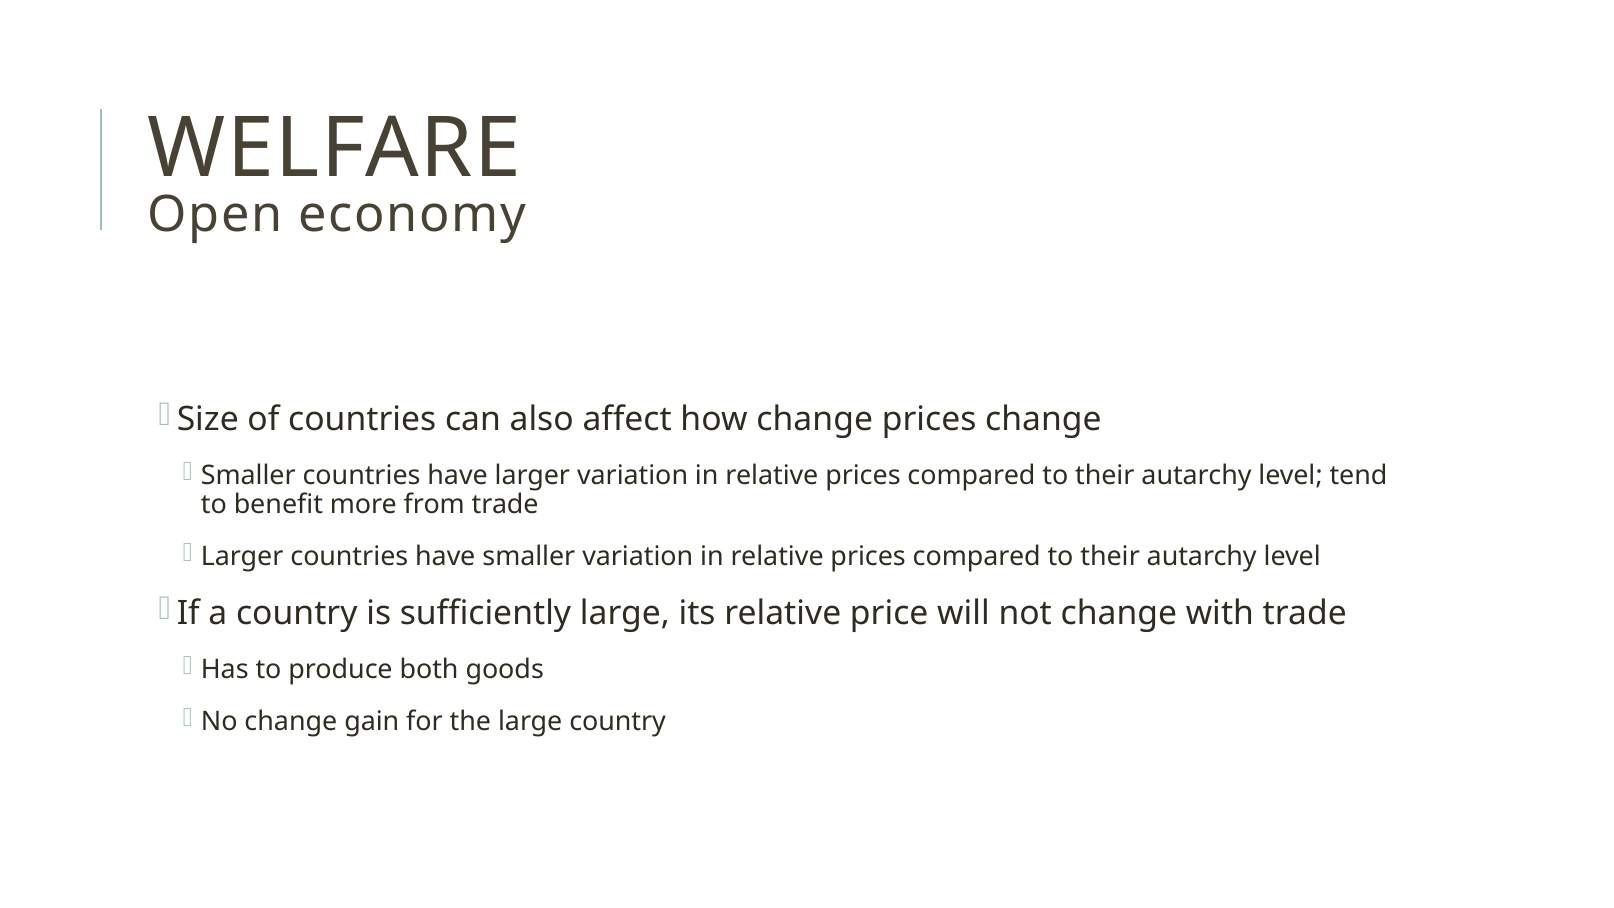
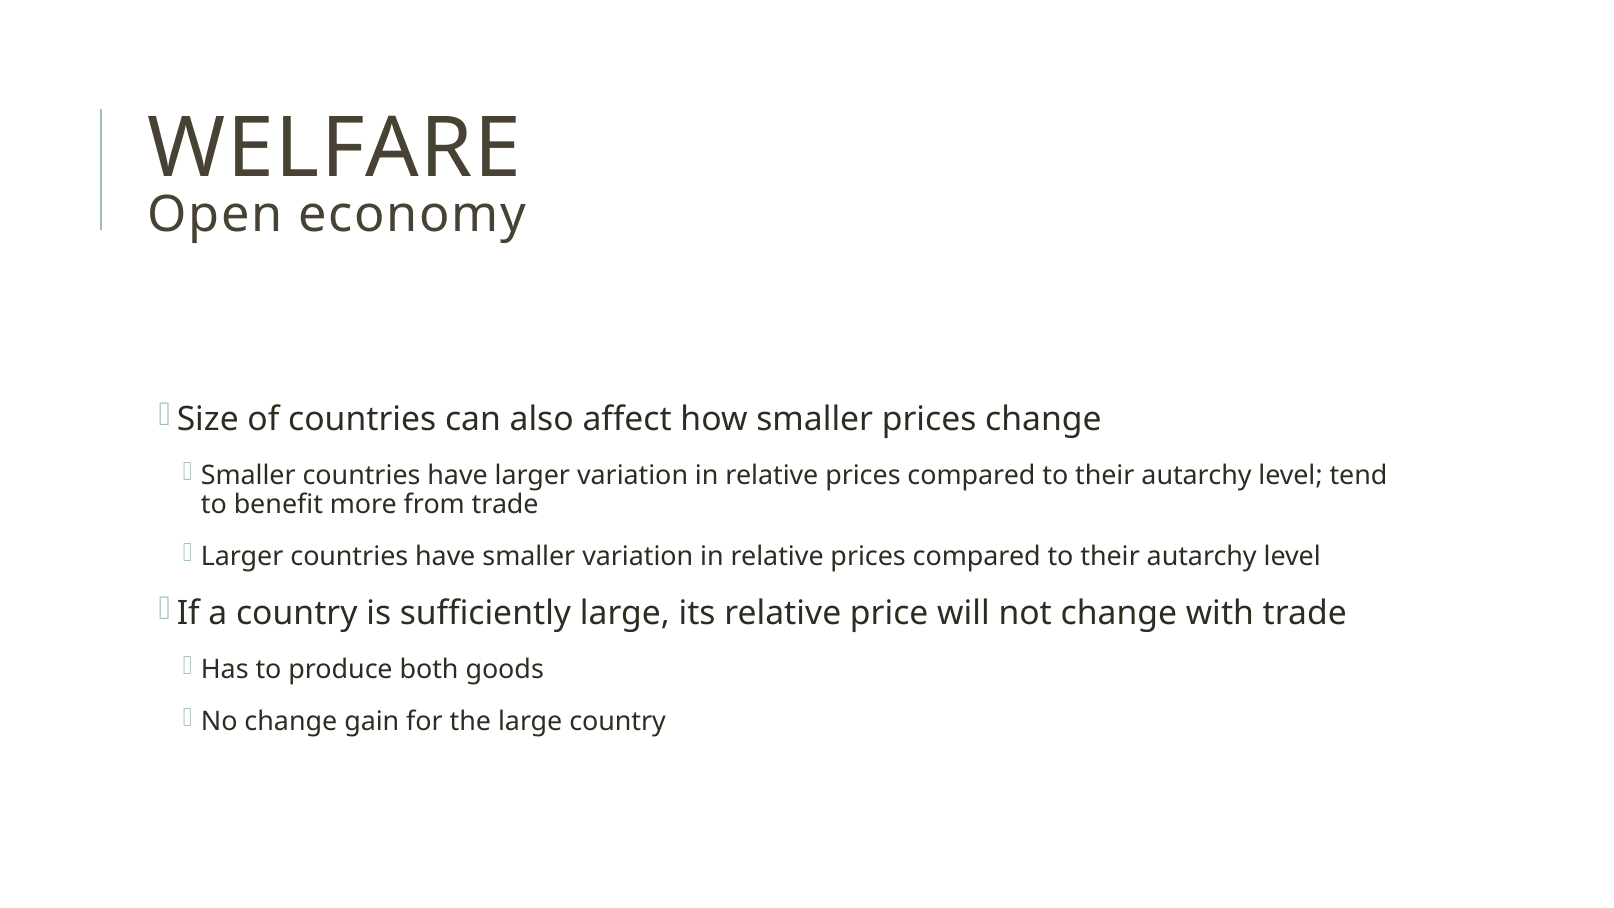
how change: change -> smaller
